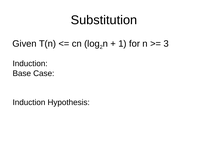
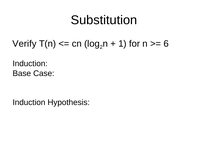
Given: Given -> Verify
3: 3 -> 6
